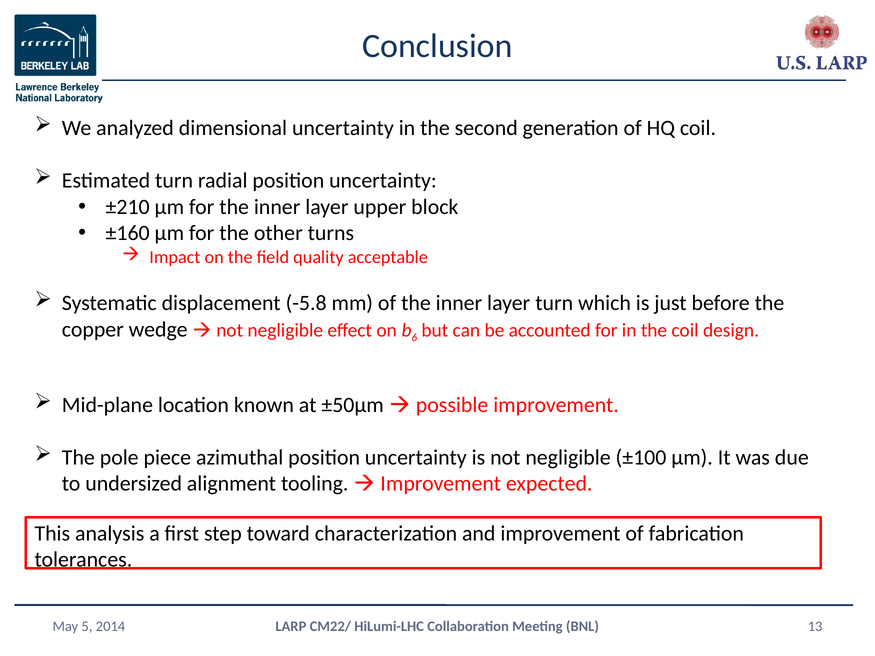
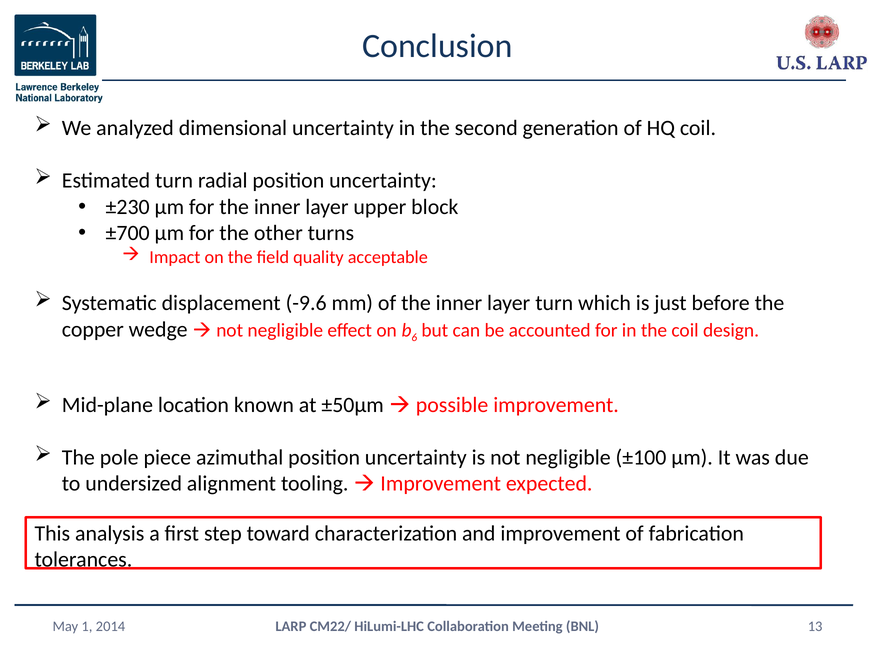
±210: ±210 -> ±230
±160: ±160 -> ±700
-5.8: -5.8 -> -9.6
5: 5 -> 1
